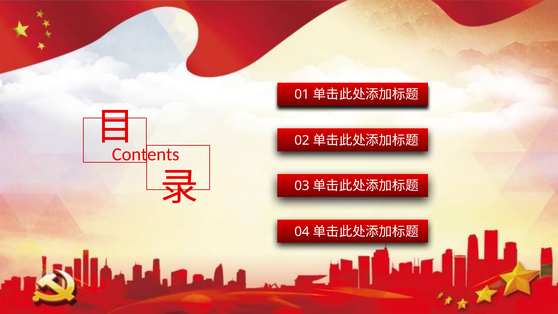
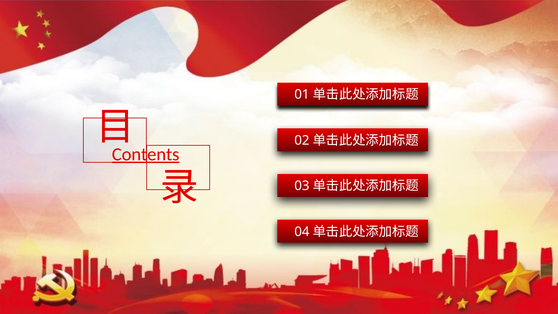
Contents underline: none -> present
